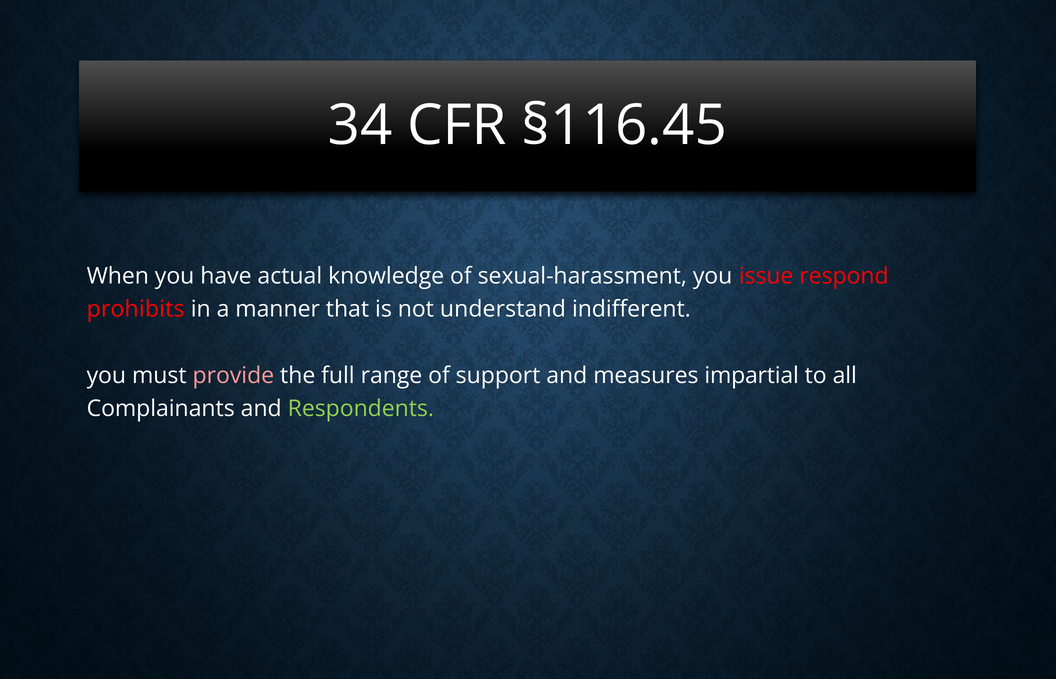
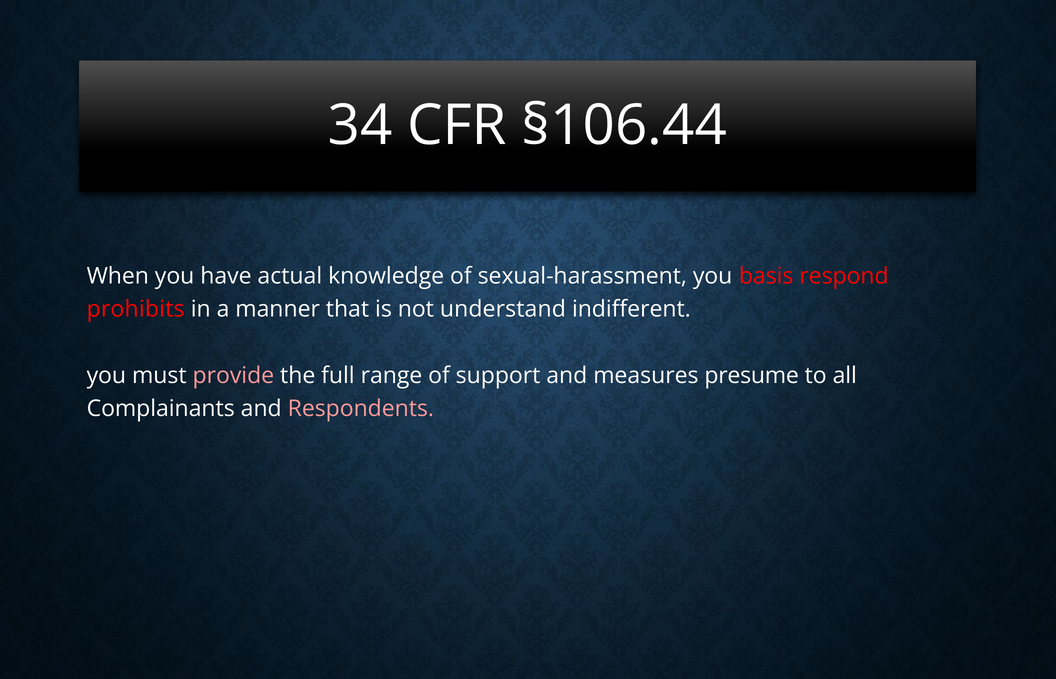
§116.45: §116.45 -> §106.44
issue: issue -> basis
impartial: impartial -> presume
Respondents colour: light green -> pink
